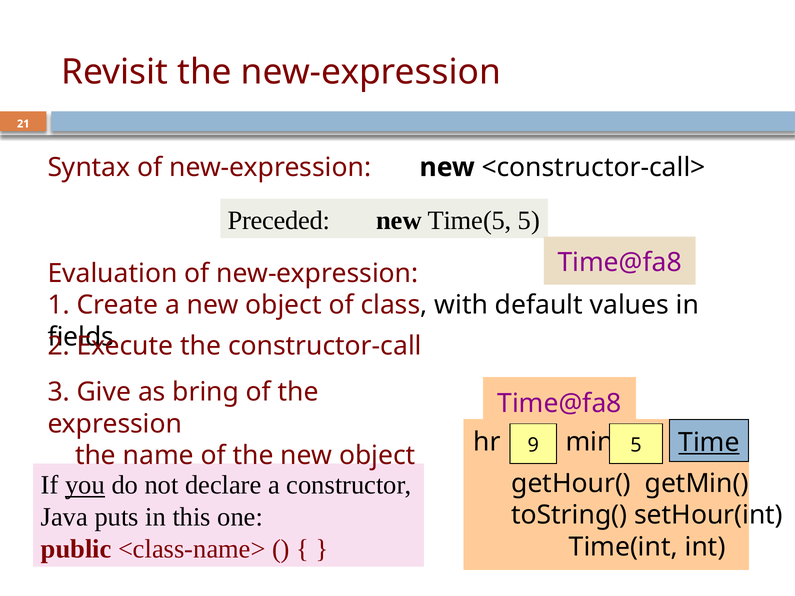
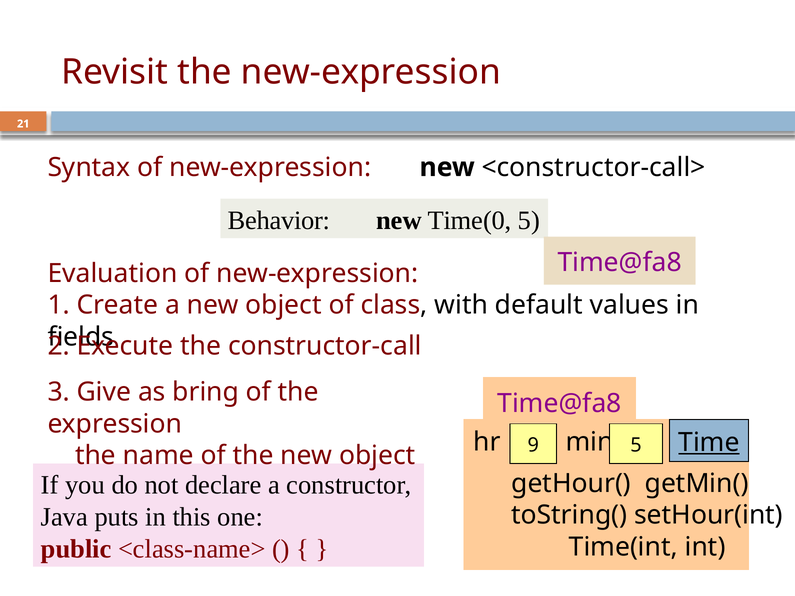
Preceded: Preceded -> Behavior
Time(5: Time(5 -> Time(0
you underline: present -> none
